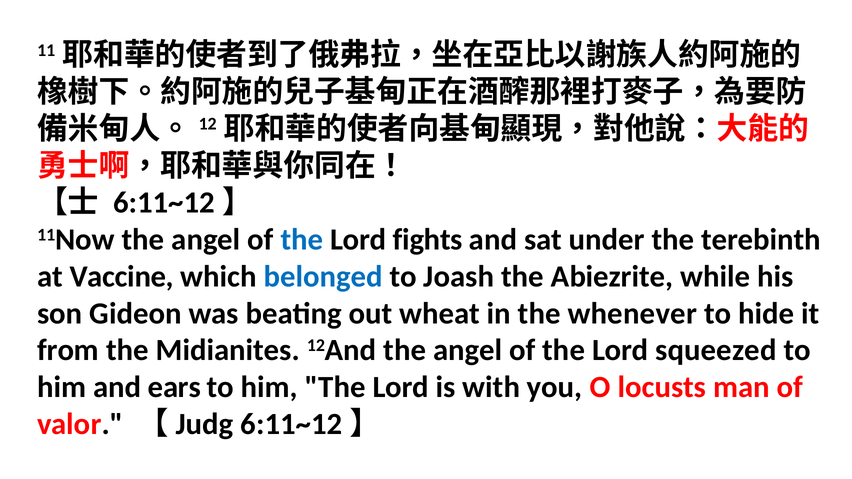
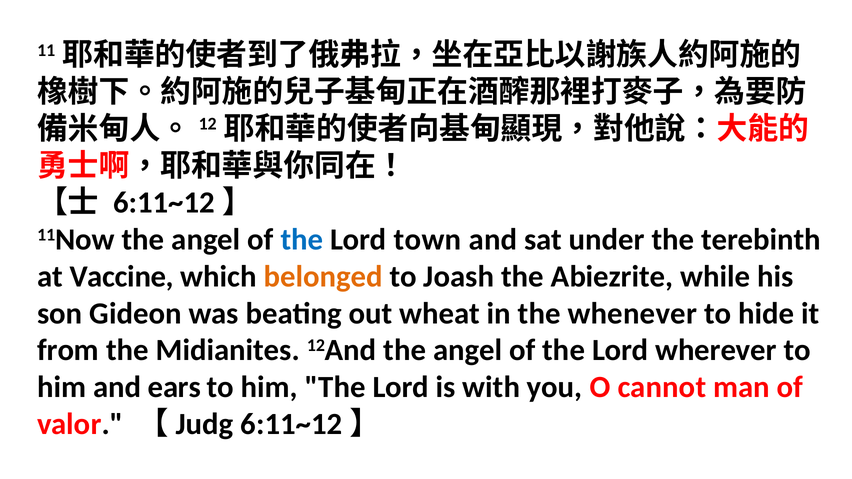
fights: fights -> town
belonged colour: blue -> orange
squeezed: squeezed -> wherever
locusts: locusts -> cannot
